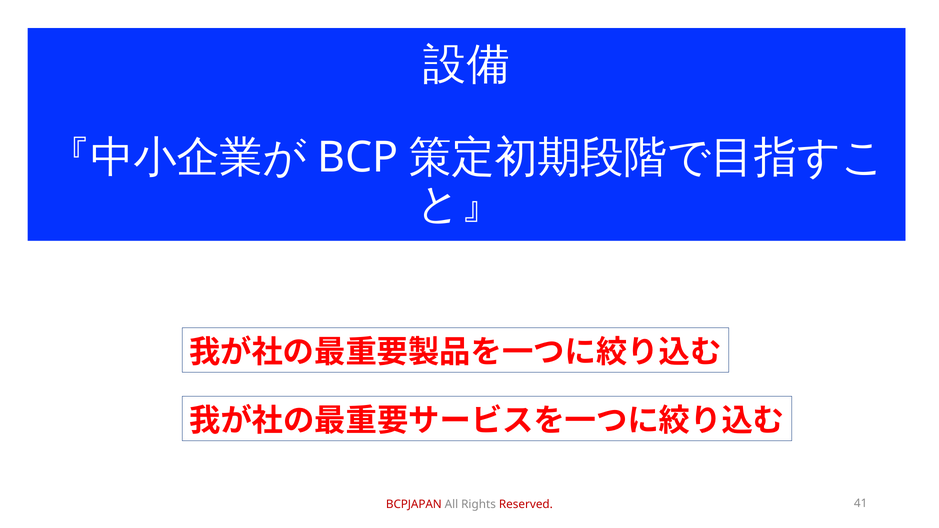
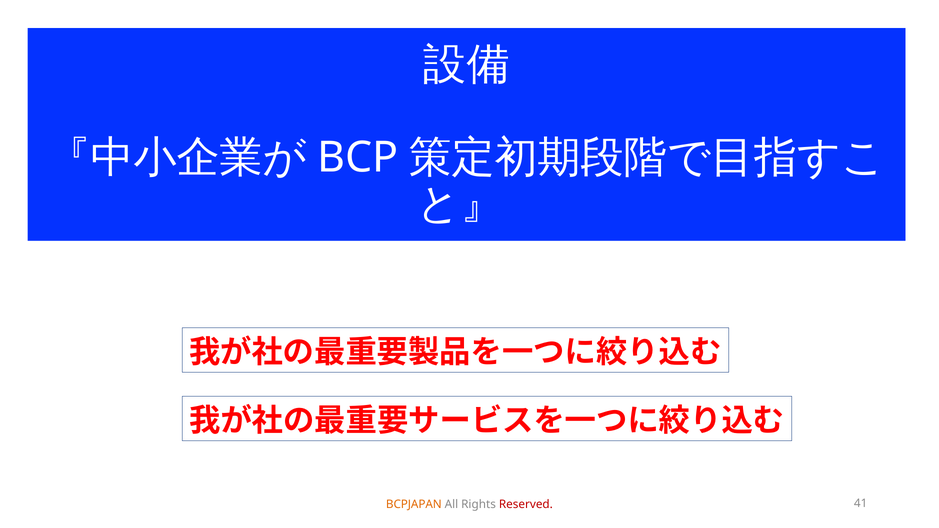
BCPJAPAN colour: red -> orange
